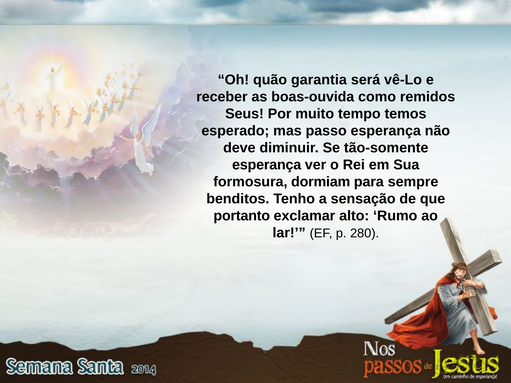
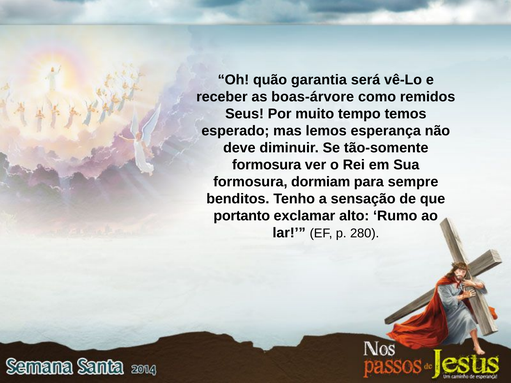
boas-ouvida: boas-ouvida -> boas-árvore
passo: passo -> lemos
esperança at (267, 165): esperança -> formosura
